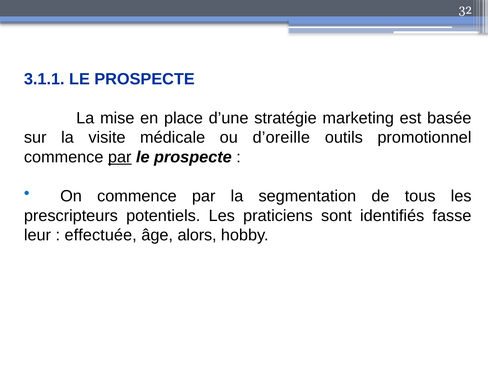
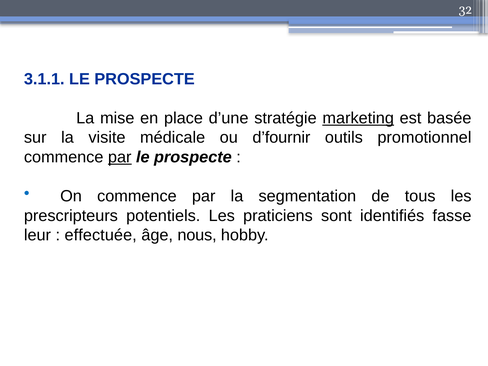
marketing underline: none -> present
d’oreille: d’oreille -> d’fournir
alors: alors -> nous
